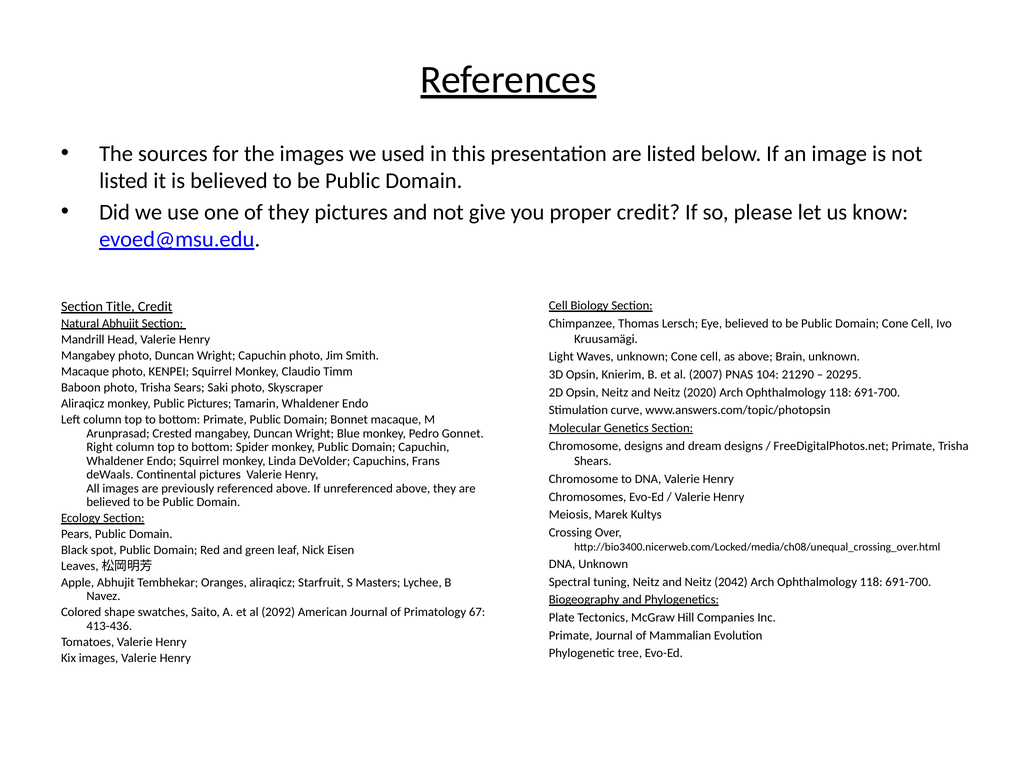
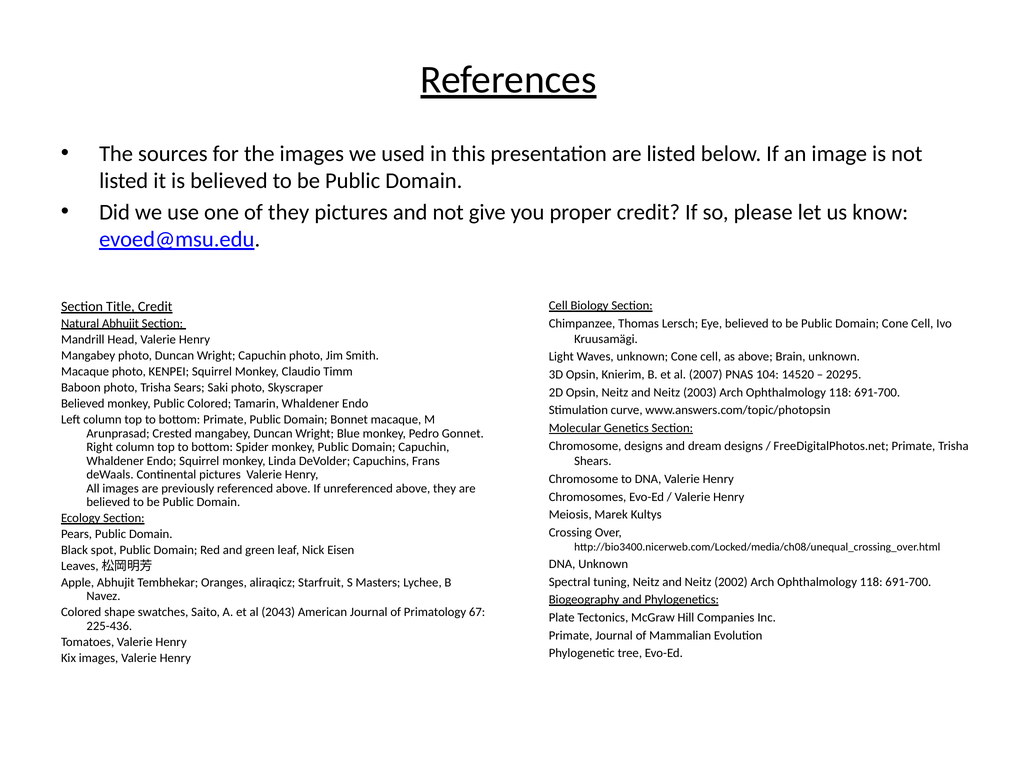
21290: 21290 -> 14520
2020: 2020 -> 2003
Aliraqicz at (83, 404): Aliraqicz -> Believed
Public Pictures: Pictures -> Colored
2042: 2042 -> 2002
2092: 2092 -> 2043
413-436: 413-436 -> 225-436
